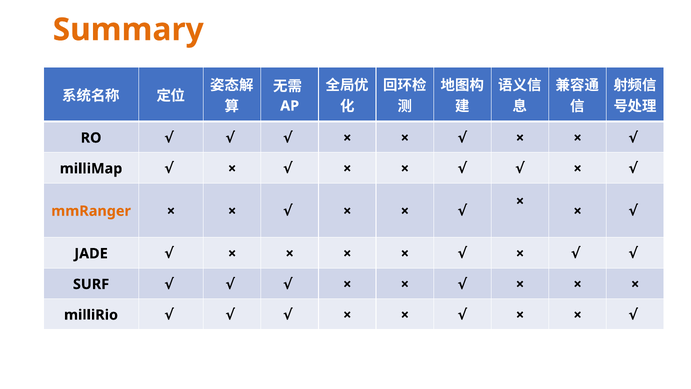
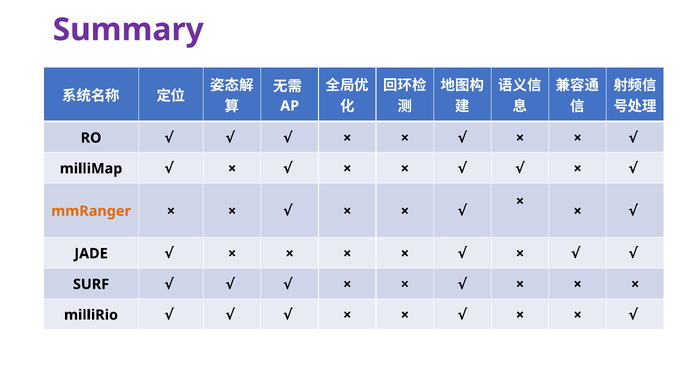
Summary colour: orange -> purple
